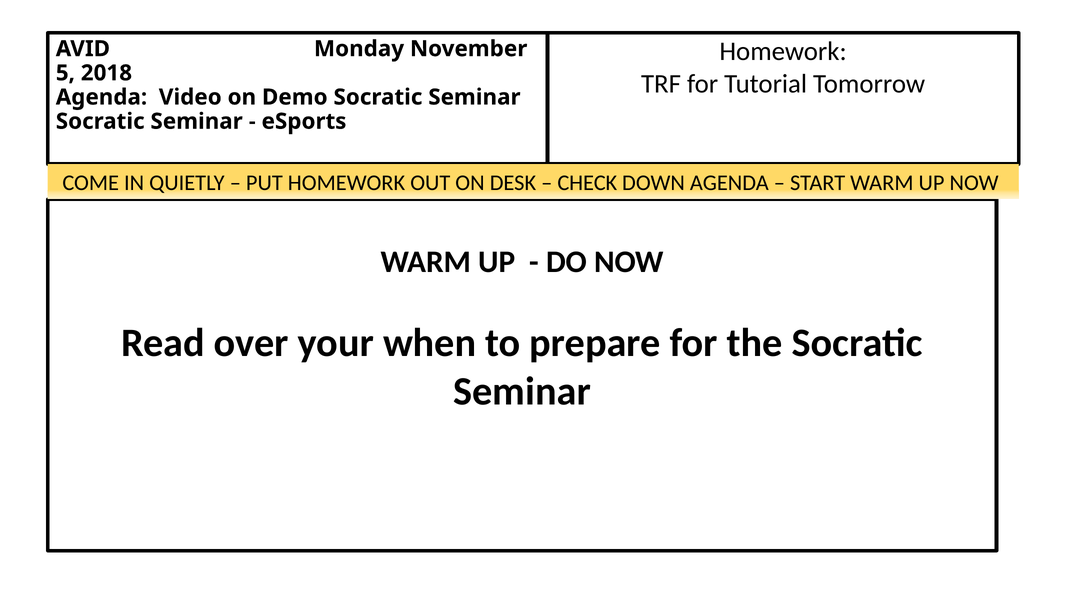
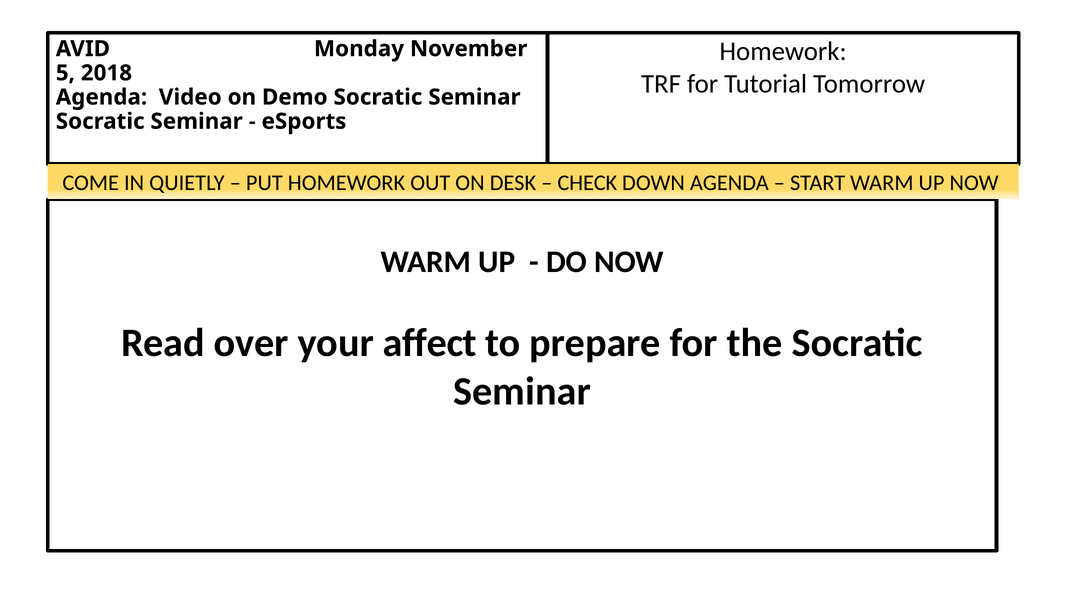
when: when -> affect
